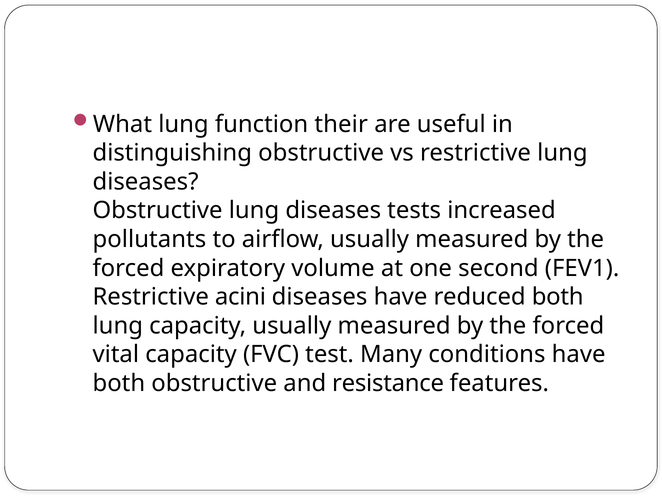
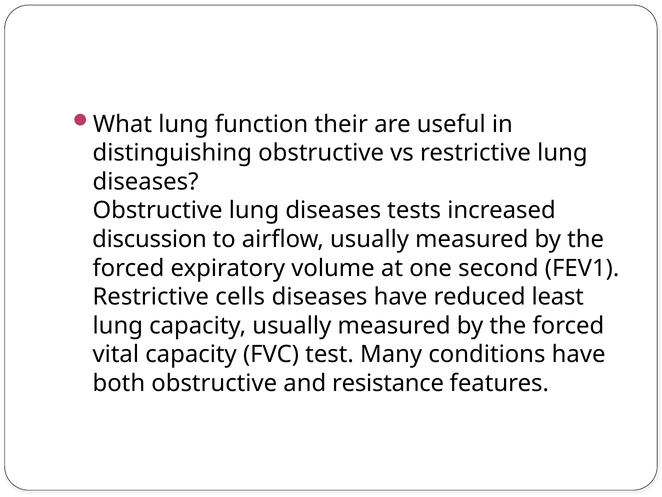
pollutants: pollutants -> discussion
acini: acini -> cells
reduced both: both -> least
